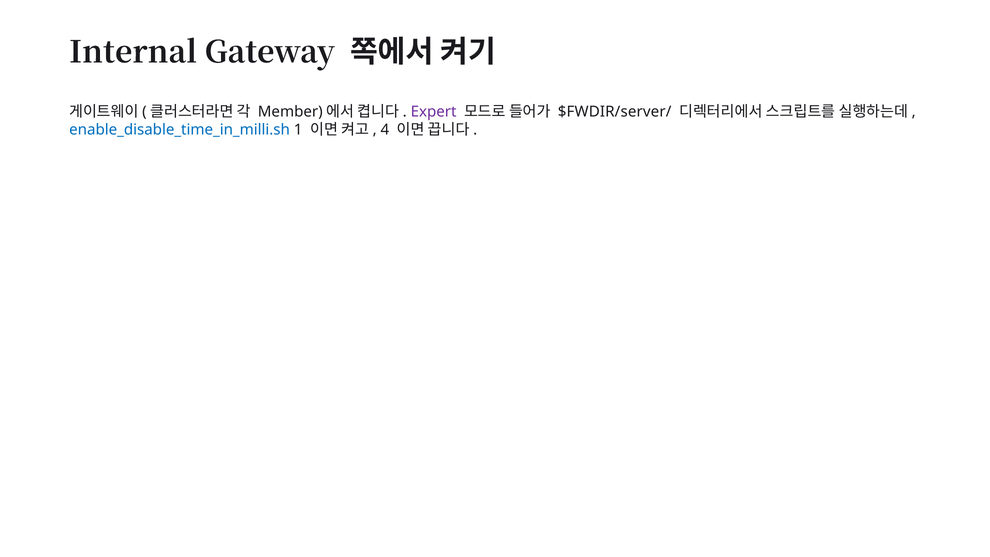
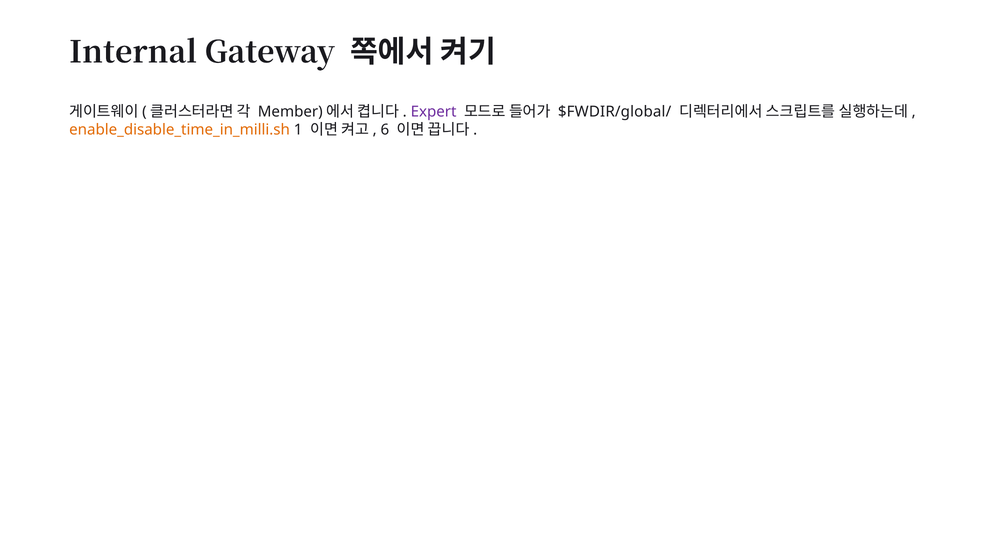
$FWDIR/server/: $FWDIR/server/ -> $FWDIR/global/
enable_disable_time_in_milli.sh colour: blue -> orange
4: 4 -> 6
